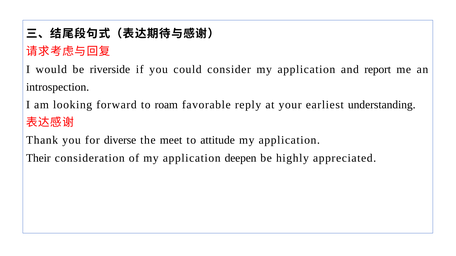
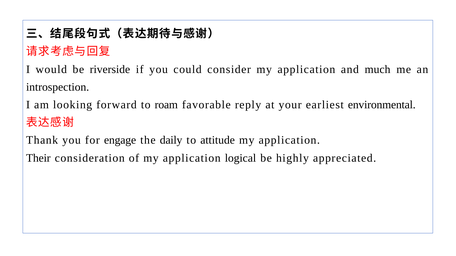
report: report -> much
understanding: understanding -> environmental
diverse: diverse -> engage
meet: meet -> daily
deepen: deepen -> logical
